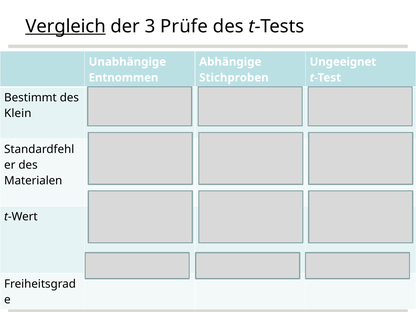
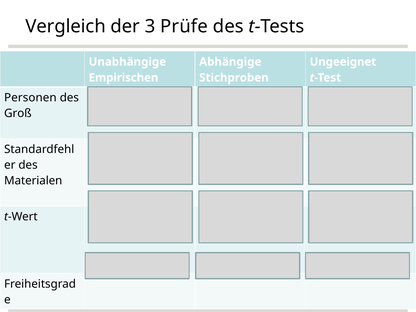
Vergleich underline: present -> none
Entnommen: Entnommen -> Empirischen
Bestimmt: Bestimmt -> Personen
Klein: Klein -> Groß
